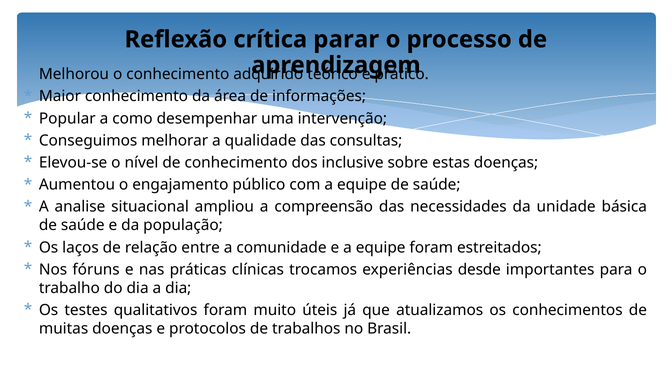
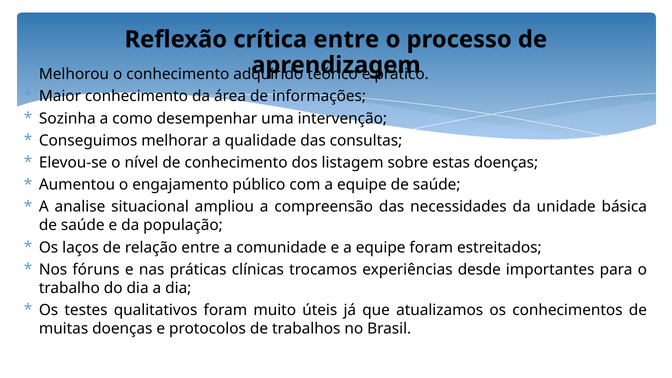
crítica parar: parar -> entre
Popular: Popular -> Sozinha
inclusive: inclusive -> listagem
